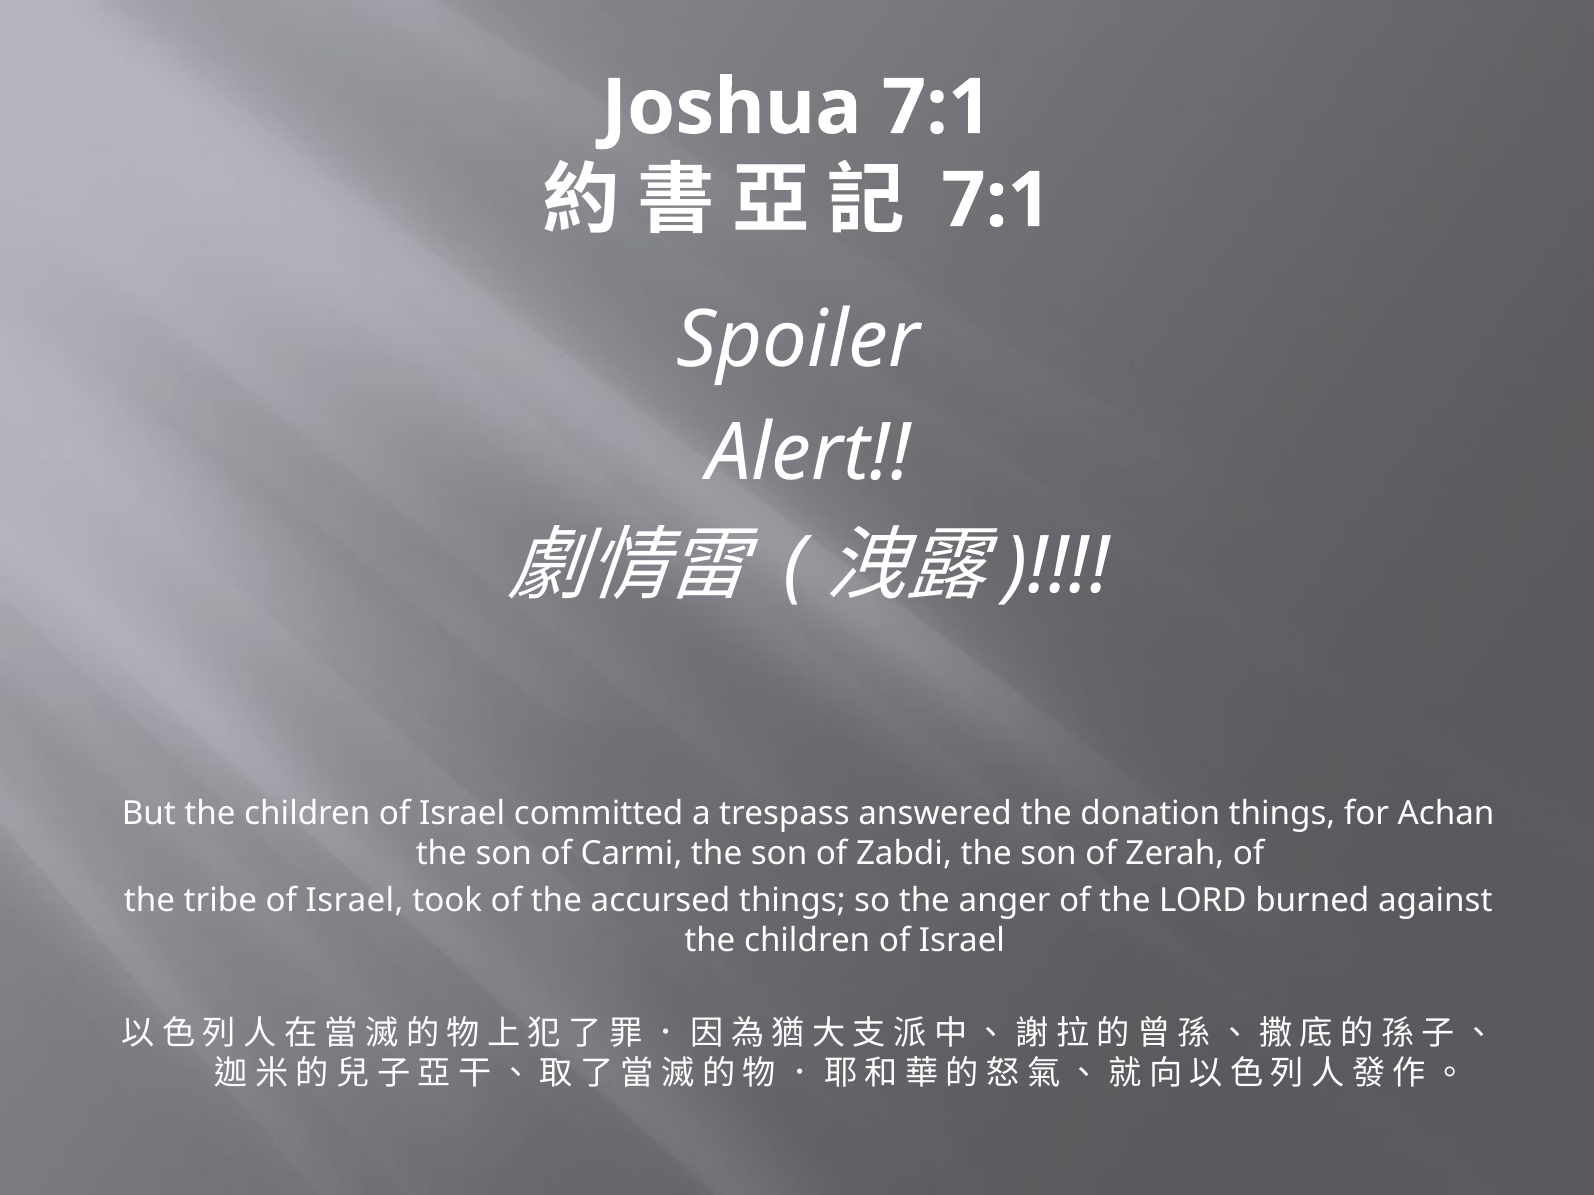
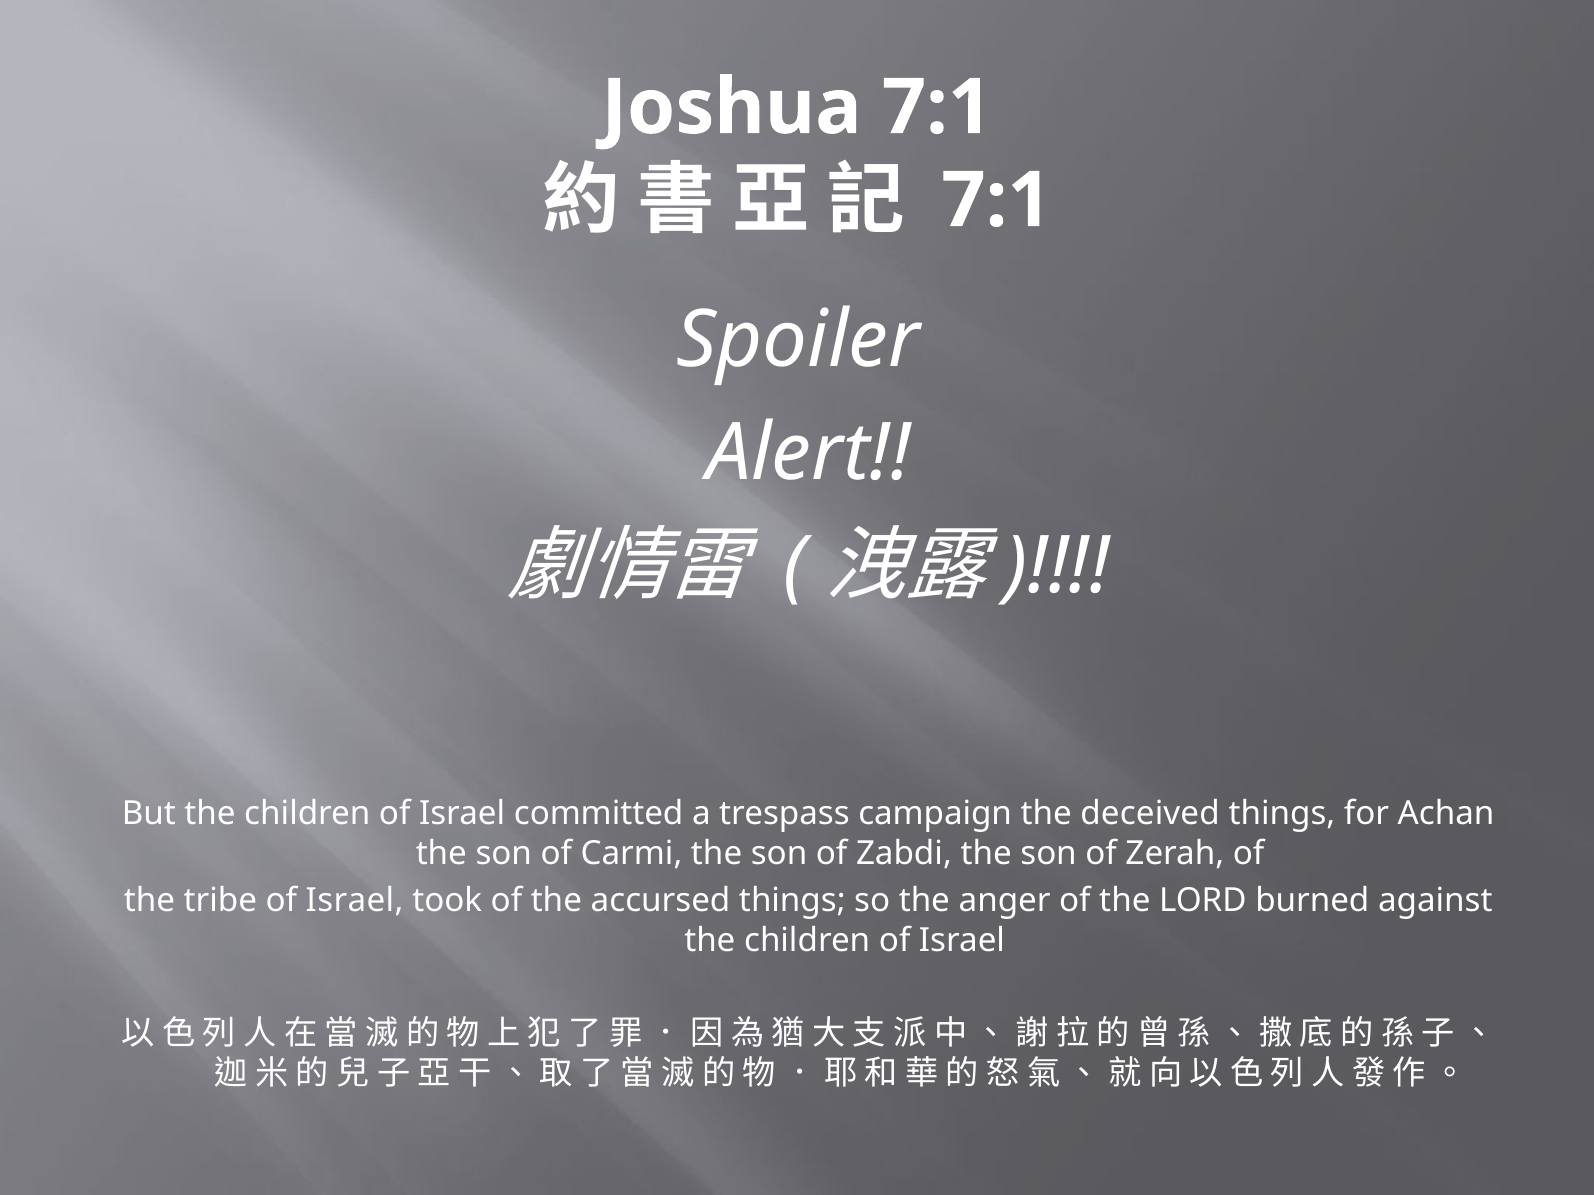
answered: answered -> campaign
donation: donation -> deceived
